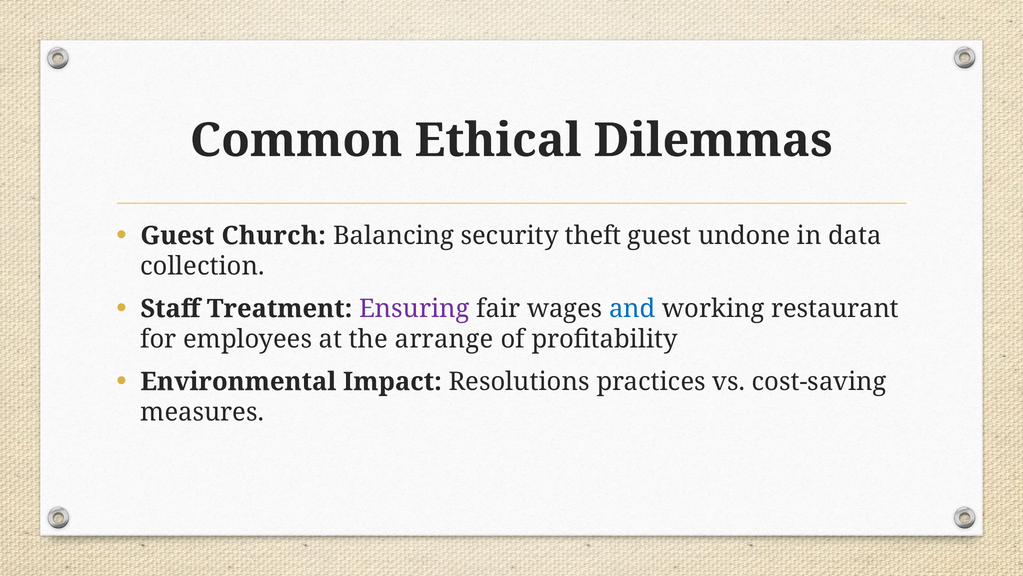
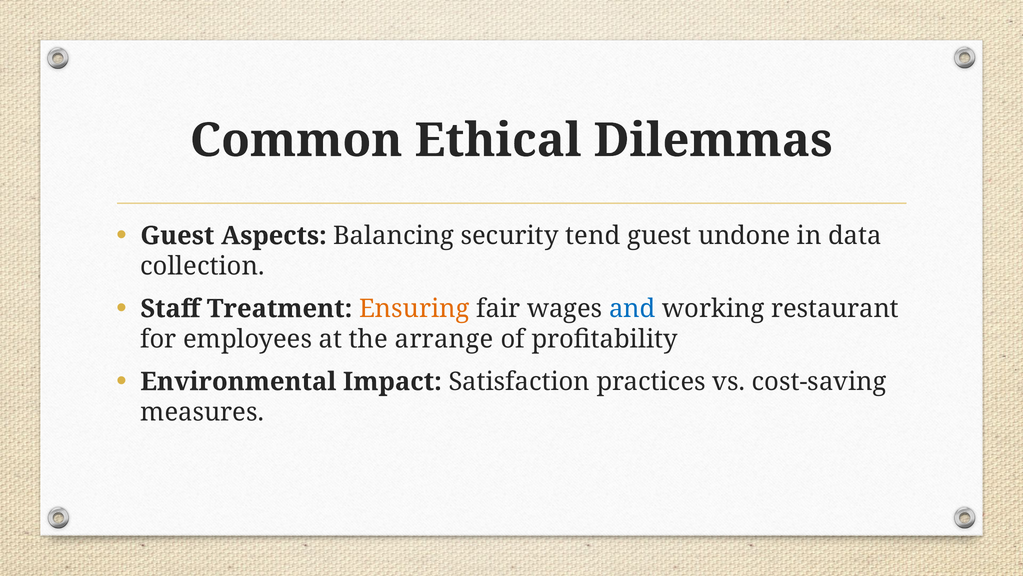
Church: Church -> Aspects
theft: theft -> tend
Ensuring colour: purple -> orange
Resolutions: Resolutions -> Satisfaction
